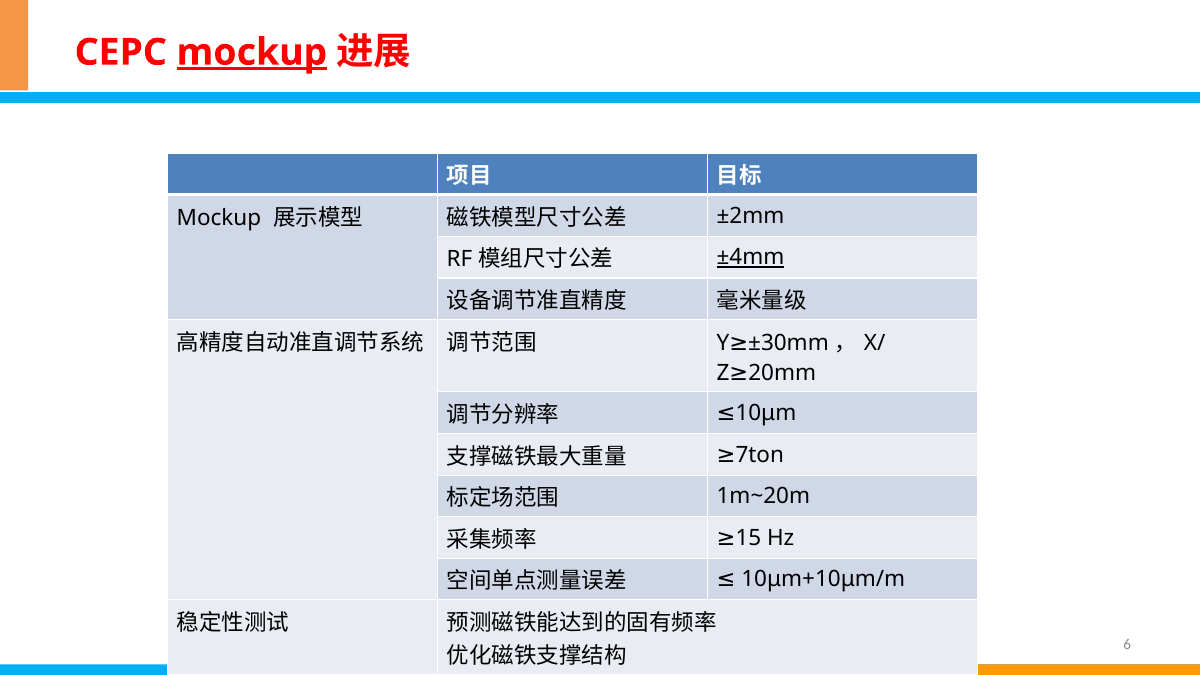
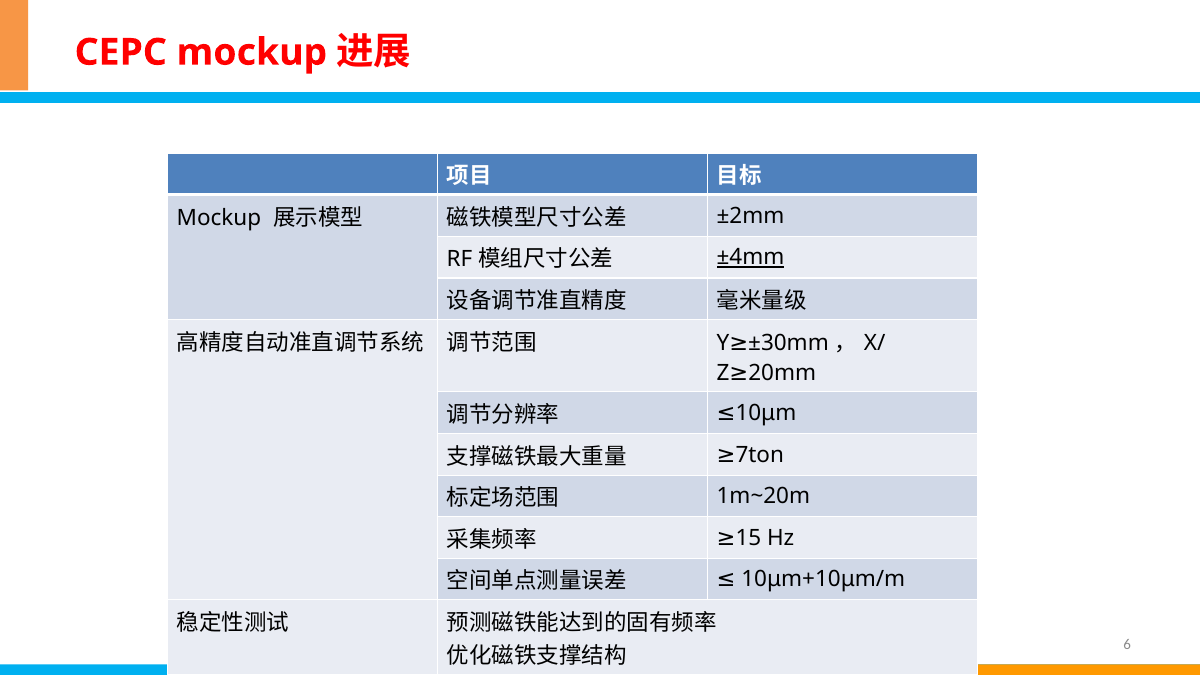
mockup at (252, 52) underline: present -> none
